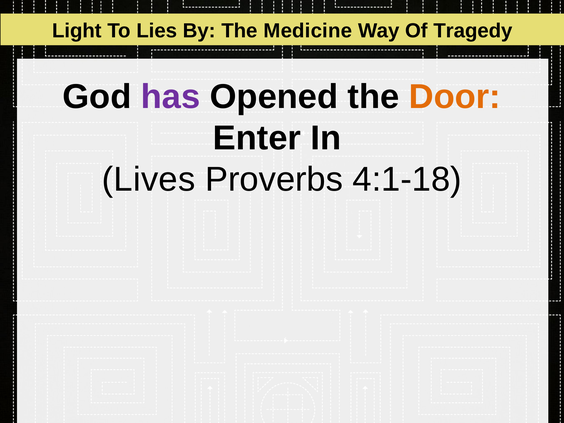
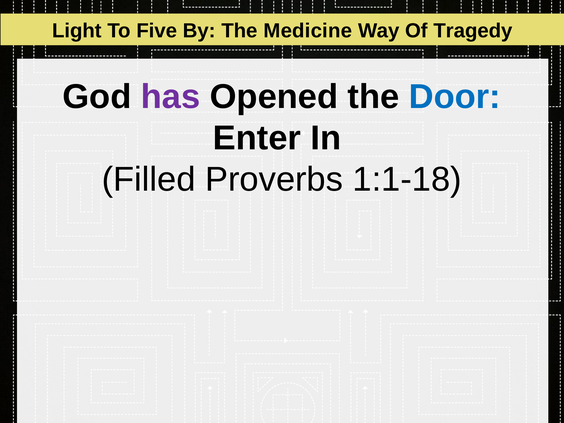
Lies: Lies -> Five
Door colour: orange -> blue
Lives: Lives -> Filled
4:1-18: 4:1-18 -> 1:1-18
